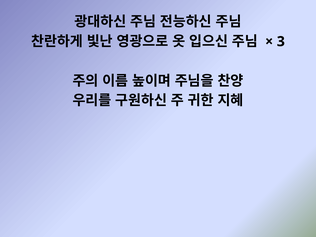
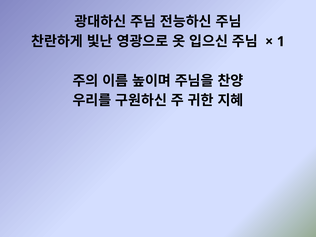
3: 3 -> 1
